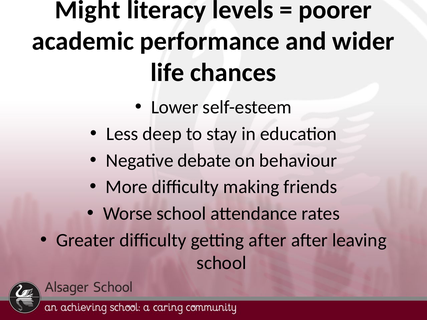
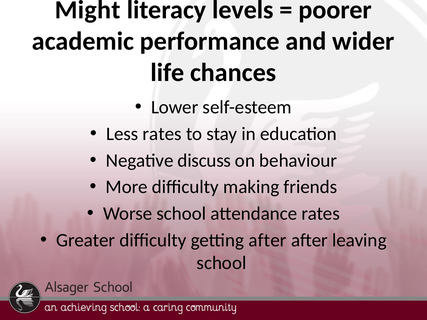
Less deep: deep -> rates
debate: debate -> discuss
